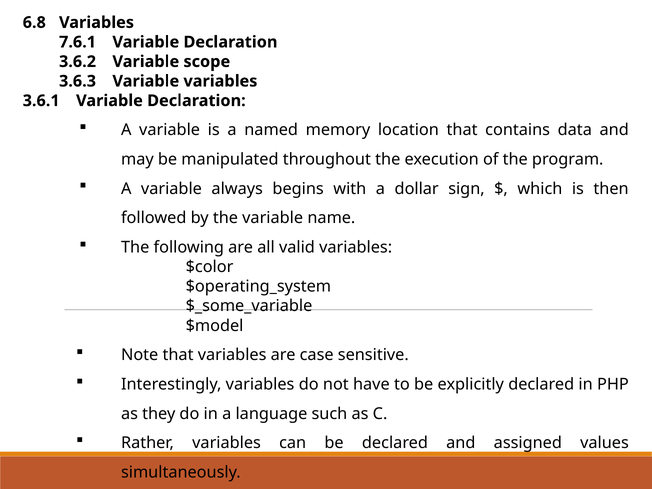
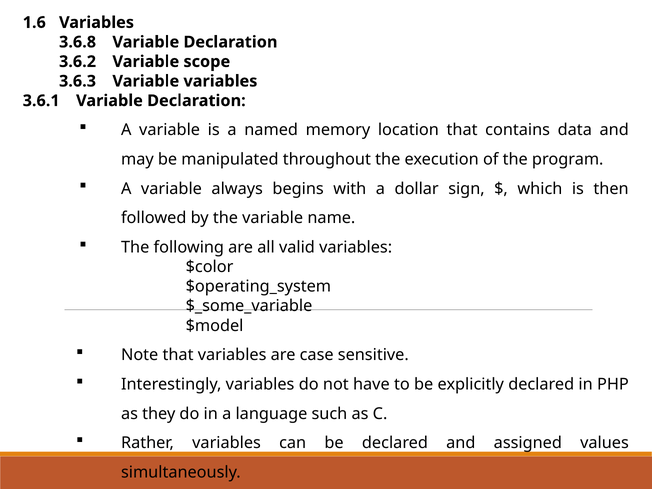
6.8: 6.8 -> 1.6
7.6.1: 7.6.1 -> 3.6.8
